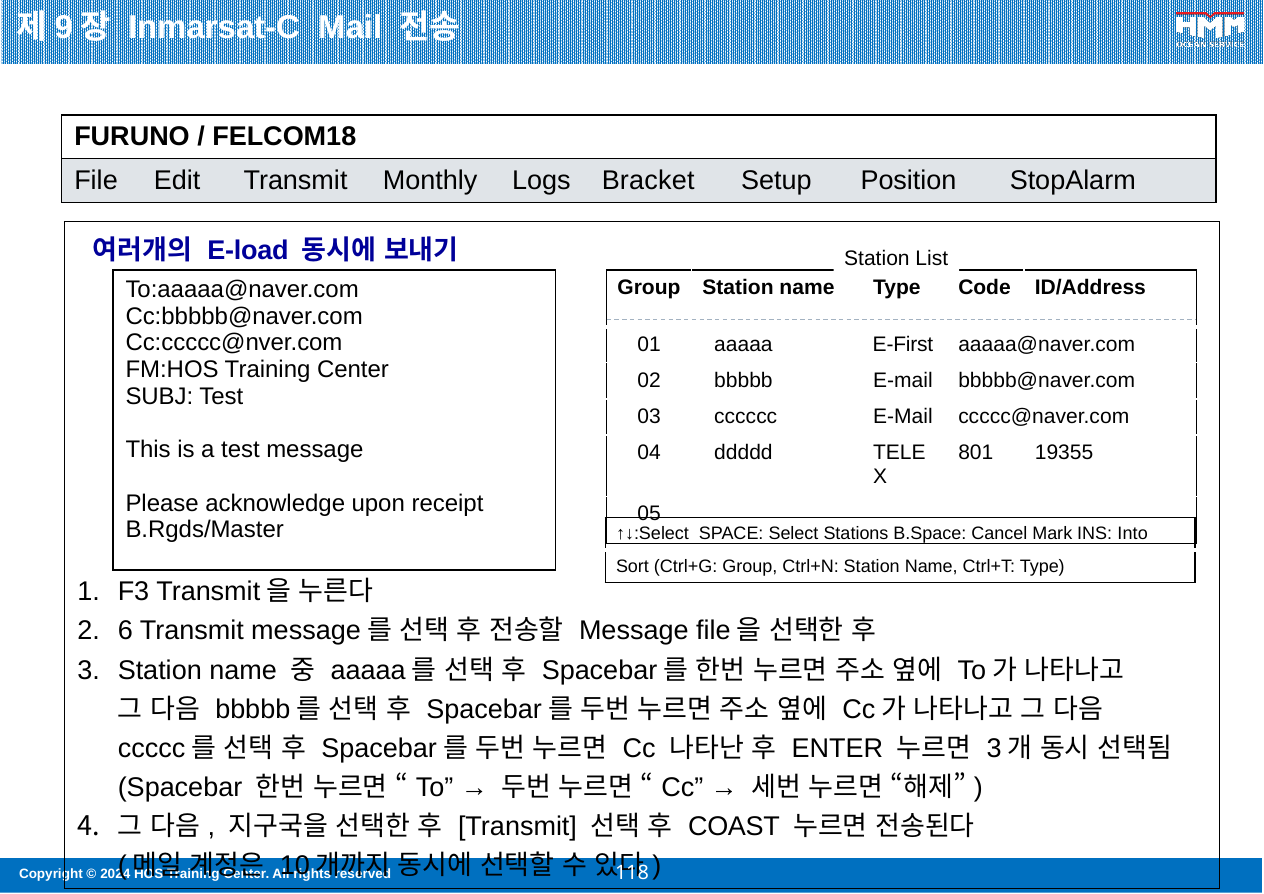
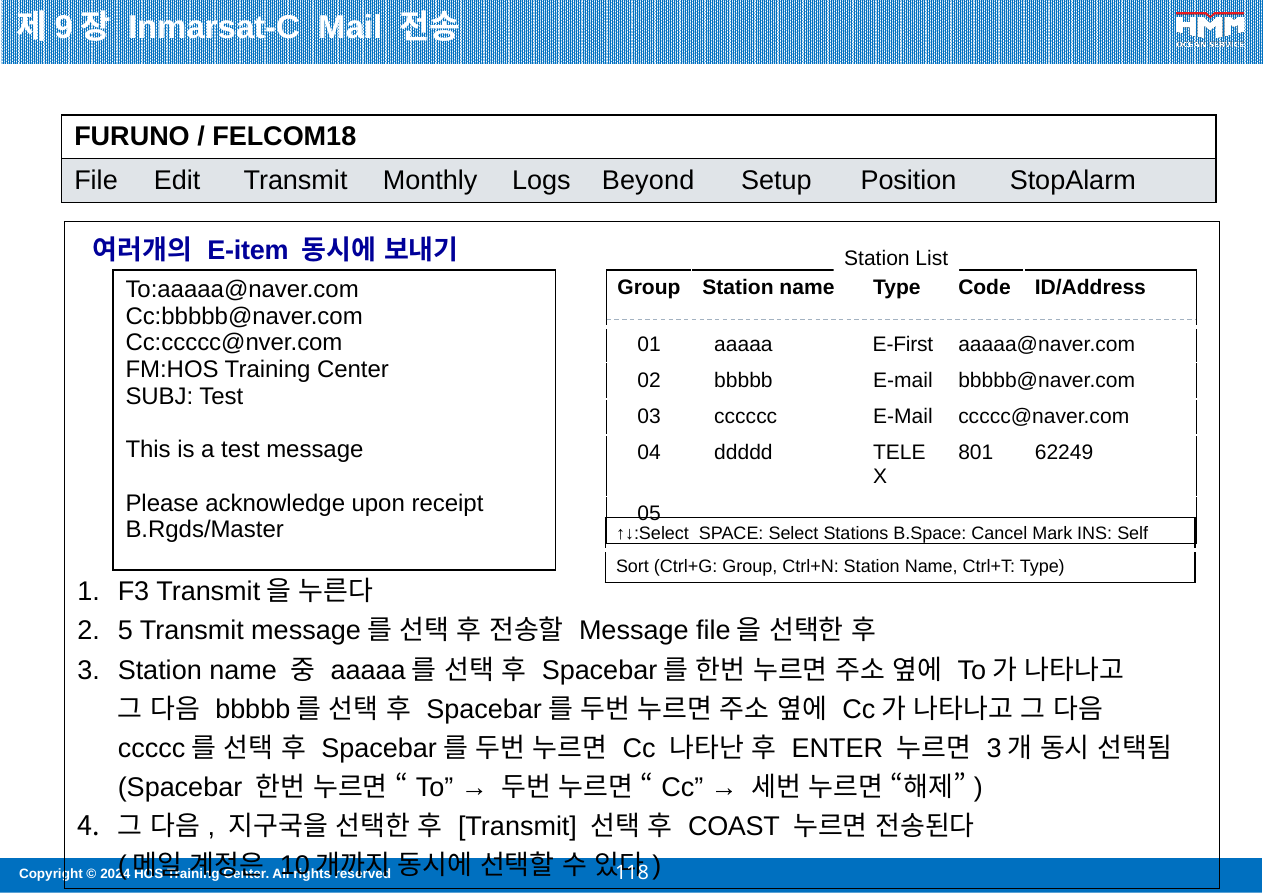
Bracket: Bracket -> Beyond
E-load: E-load -> E-item
19355: 19355 -> 62249
Into: Into -> Self
6: 6 -> 5
